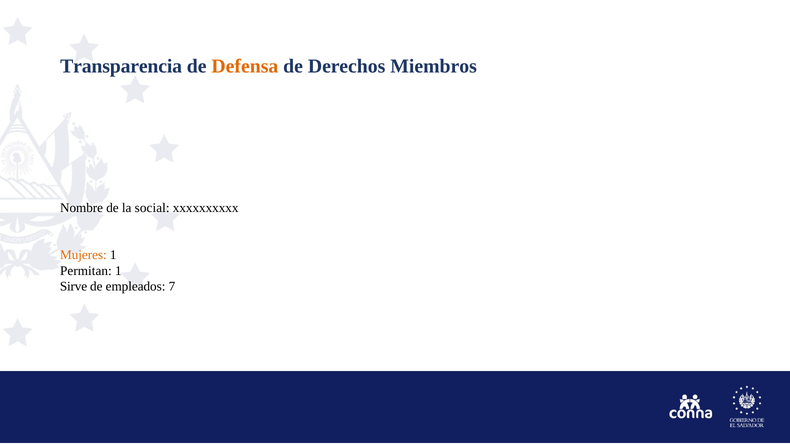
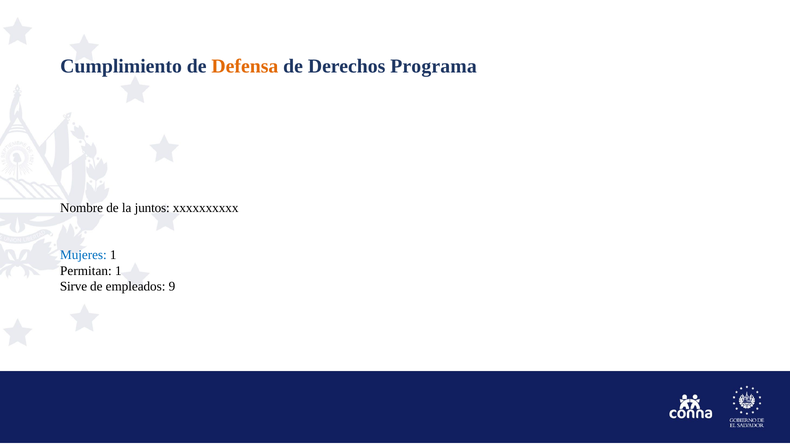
Transparencia: Transparencia -> Cumplimiento
Miembros: Miembros -> Programa
social: social -> juntos
Mujeres colour: orange -> blue
7: 7 -> 9
